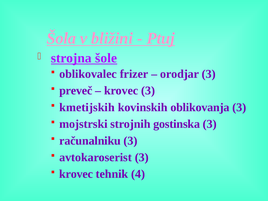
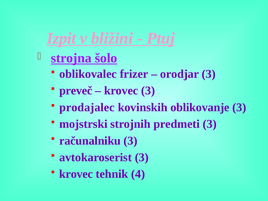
Šola: Šola -> Izpit
šole: šole -> šolo
kmetijskih: kmetijskih -> prodajalec
oblikovanja: oblikovanja -> oblikovanje
gostinska: gostinska -> predmeti
